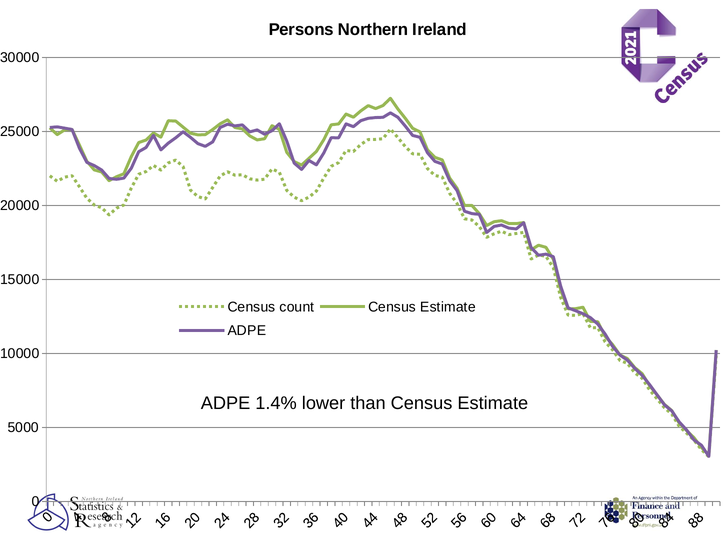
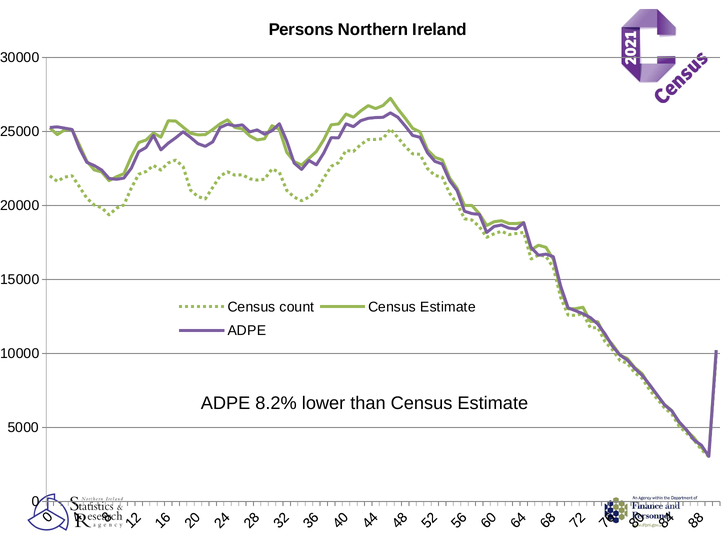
1.4%: 1.4% -> 8.2%
